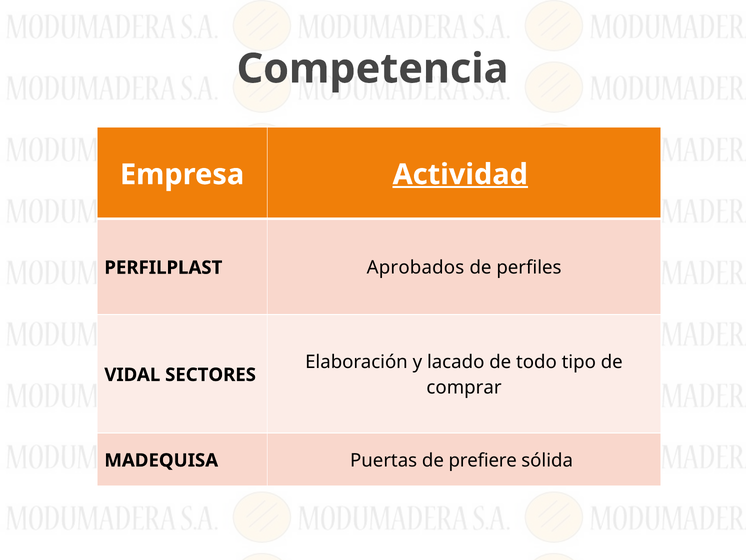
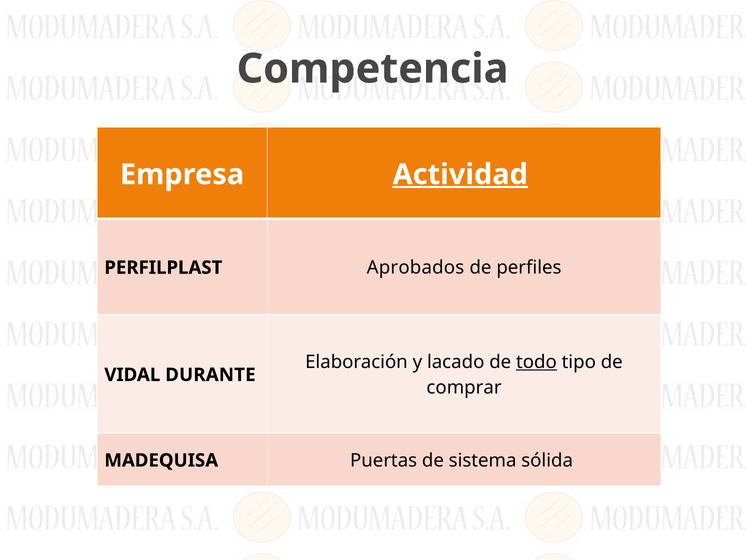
todo underline: none -> present
SECTORES: SECTORES -> DURANTE
prefiere: prefiere -> sistema
